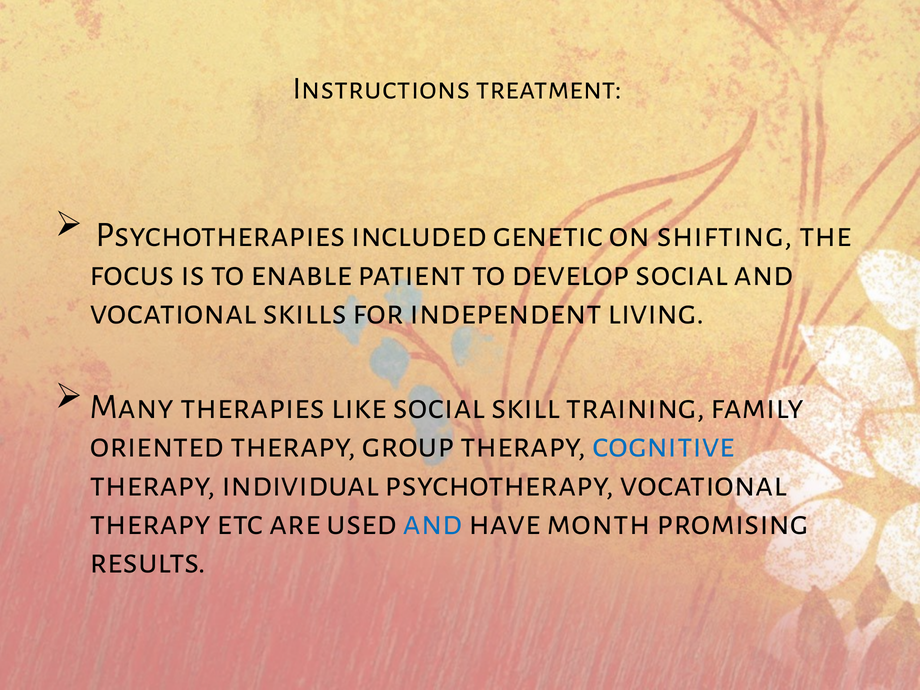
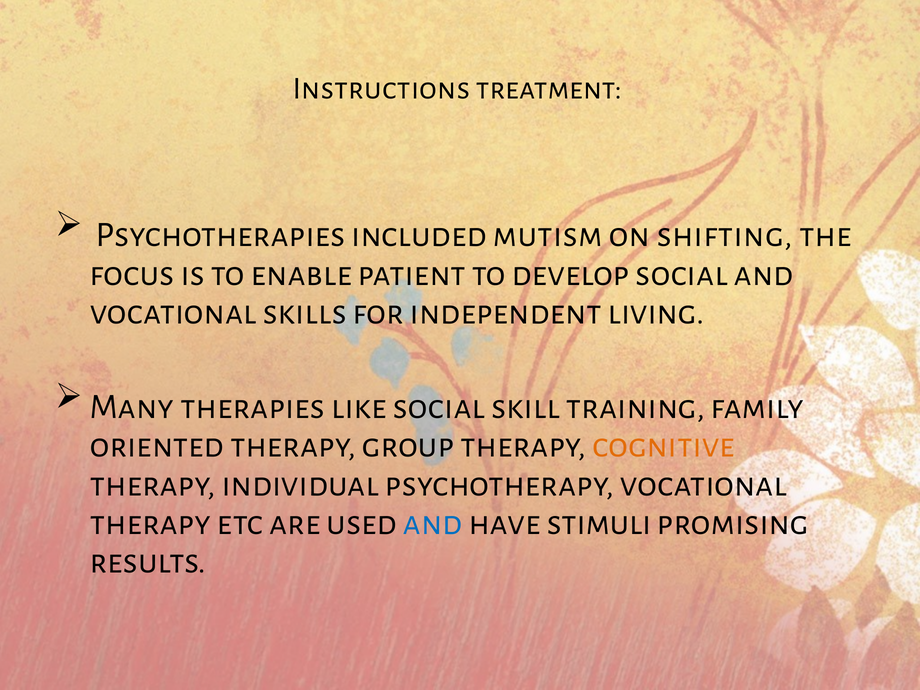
genetic: genetic -> mutism
cognitive colour: blue -> orange
month: month -> stimuli
